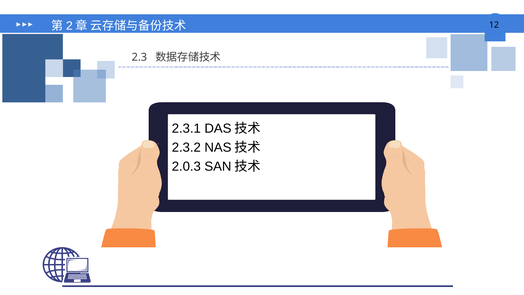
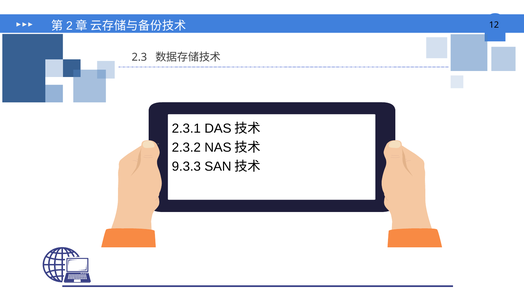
2.0.3: 2.0.3 -> 9.3.3
